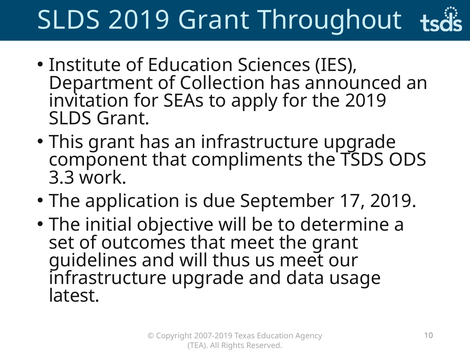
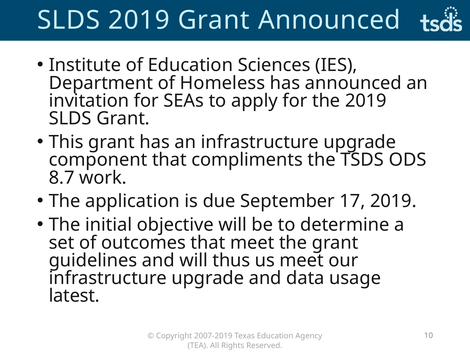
Grant Throughout: Throughout -> Announced
Collection: Collection -> Homeless
3.3: 3.3 -> 8.7
